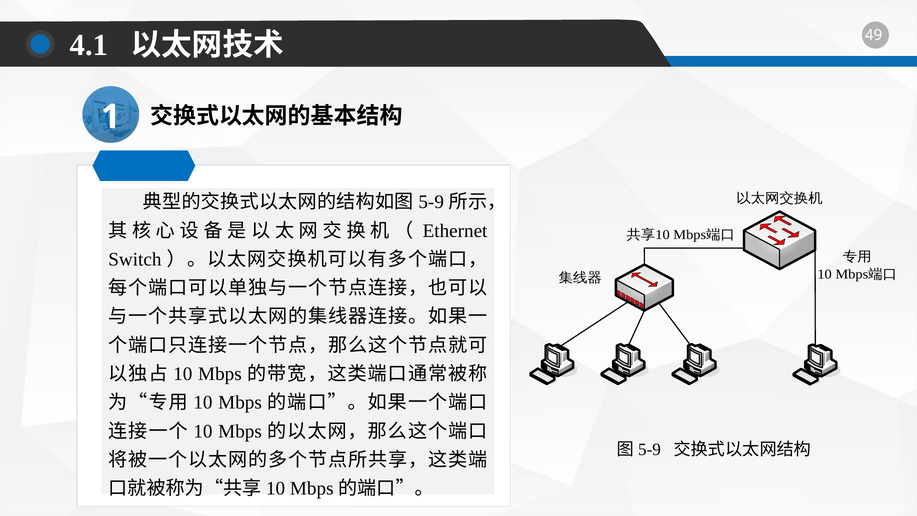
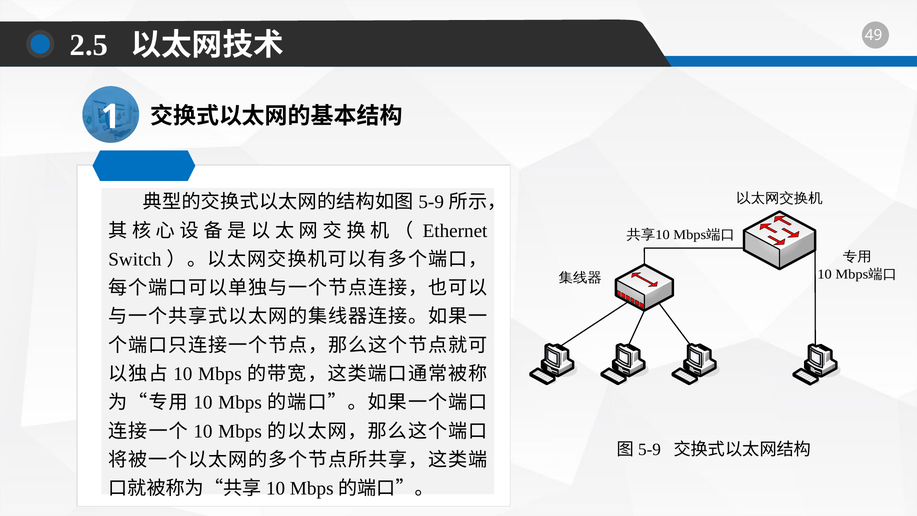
4.1: 4.1 -> 2.5
